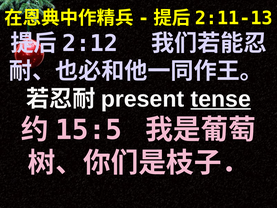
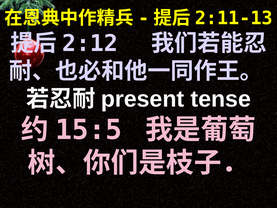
tense underline: present -> none
